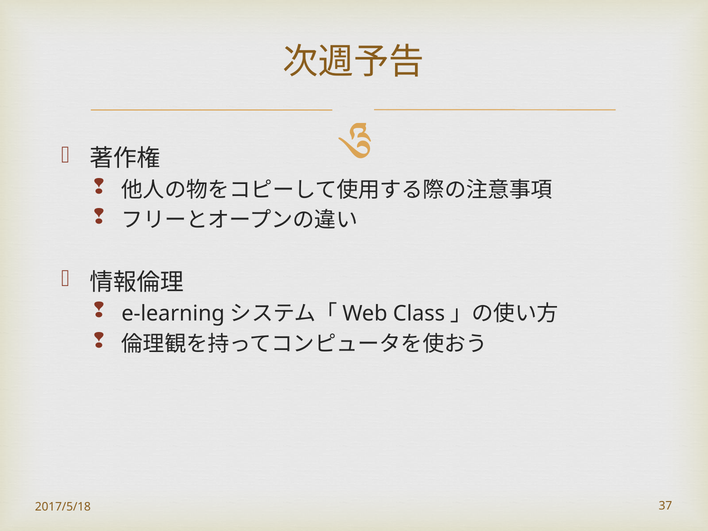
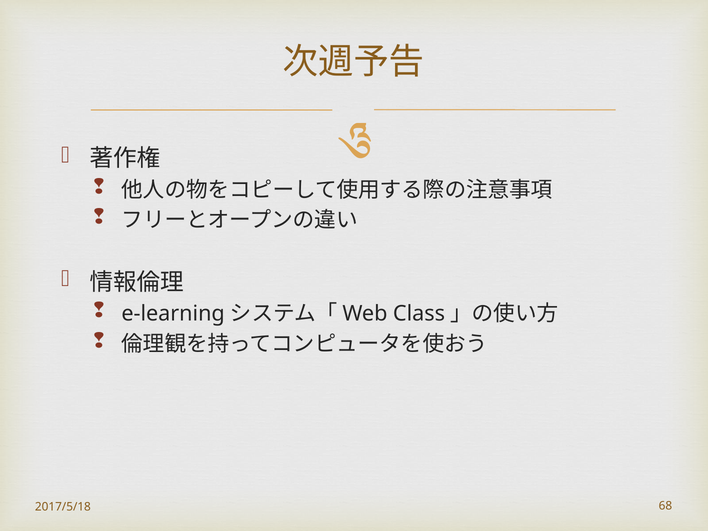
37: 37 -> 68
